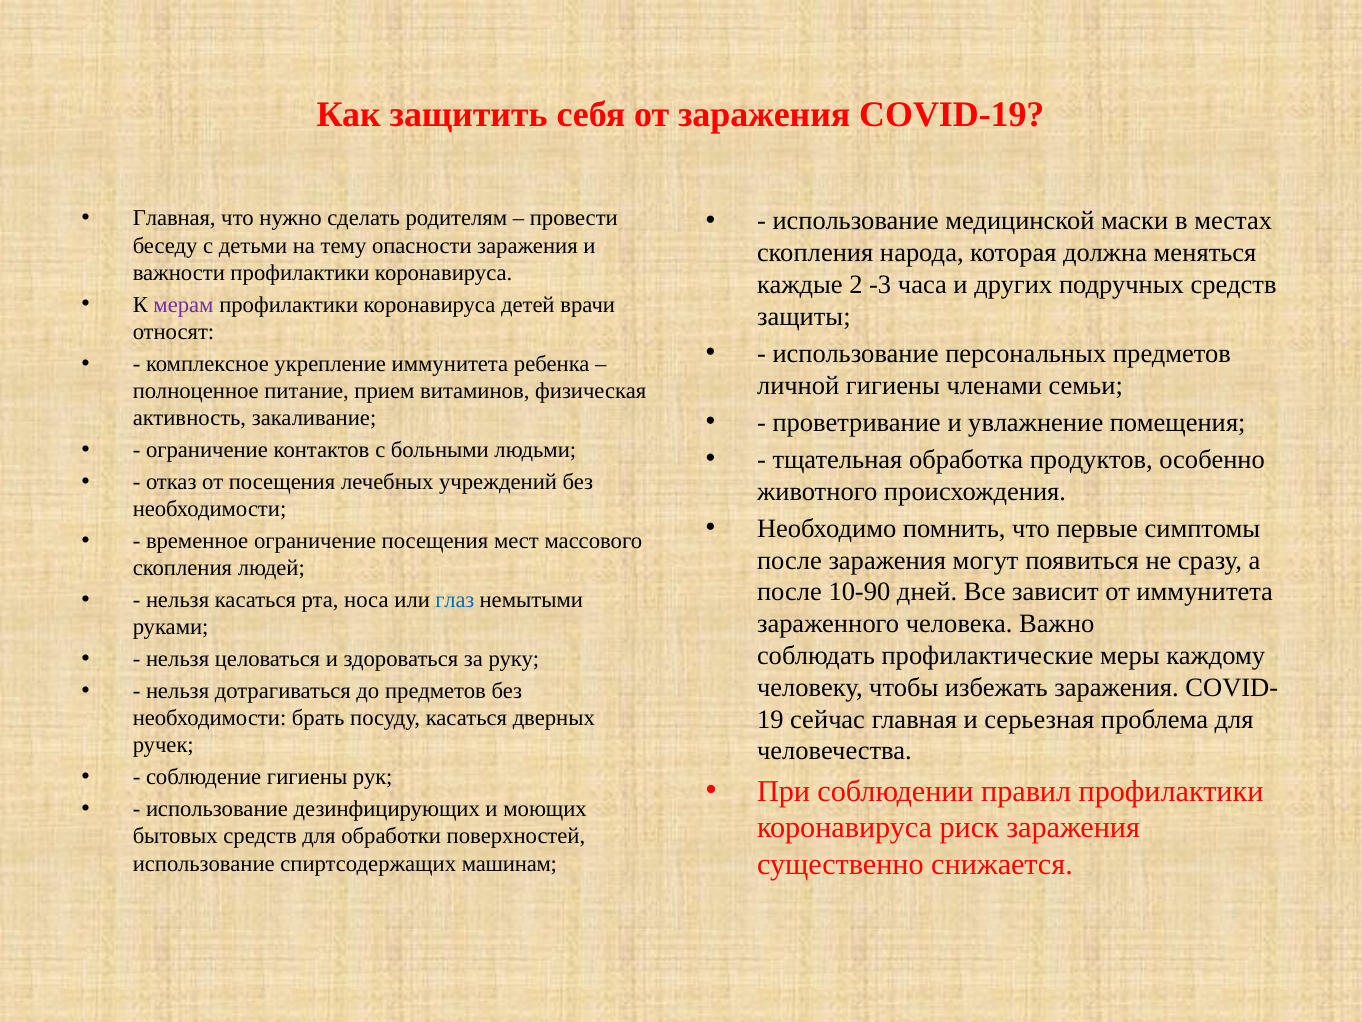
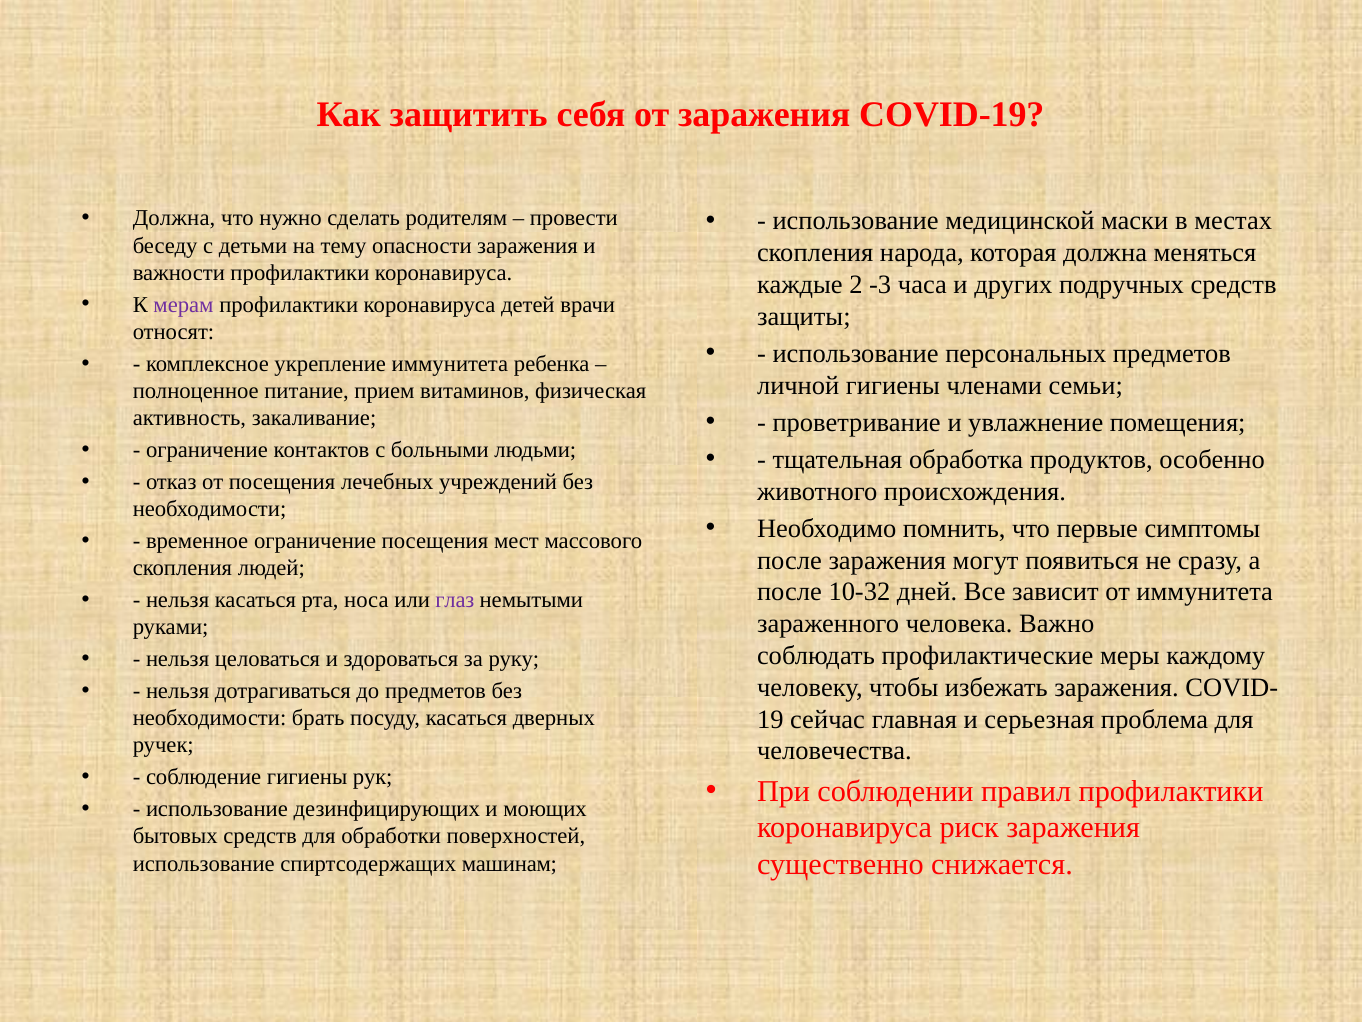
Главная at (174, 218): Главная -> Должна
10-90: 10-90 -> 10-32
глаз colour: blue -> purple
